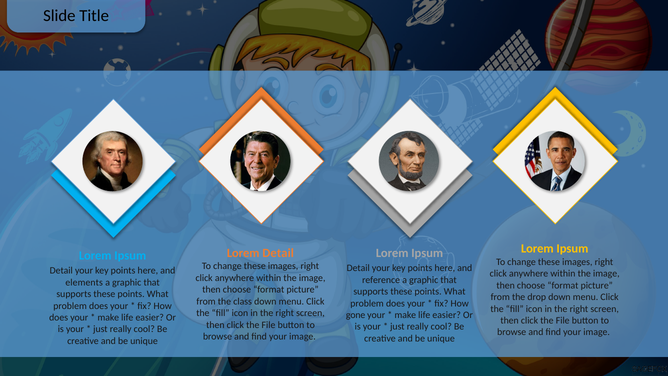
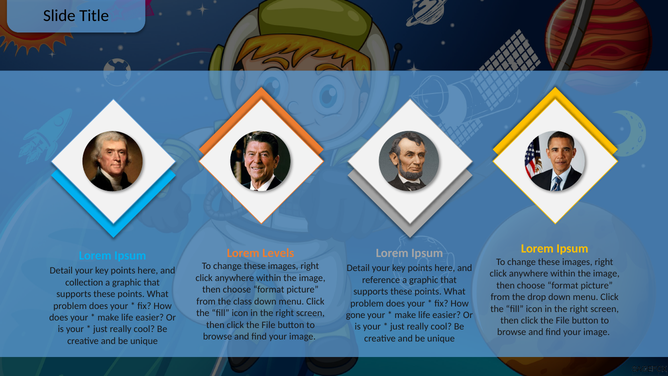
Lorem Detail: Detail -> Levels
elements: elements -> collection
